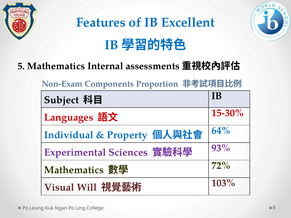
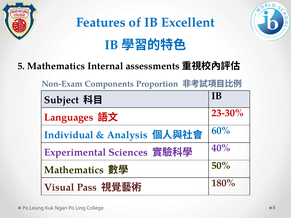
15-30%: 15-30% -> 23-30%
Property: Property -> Analysis
64%: 64% -> 60%
93%: 93% -> 40%
72%: 72% -> 50%
Will: Will -> Pass
103%: 103% -> 180%
